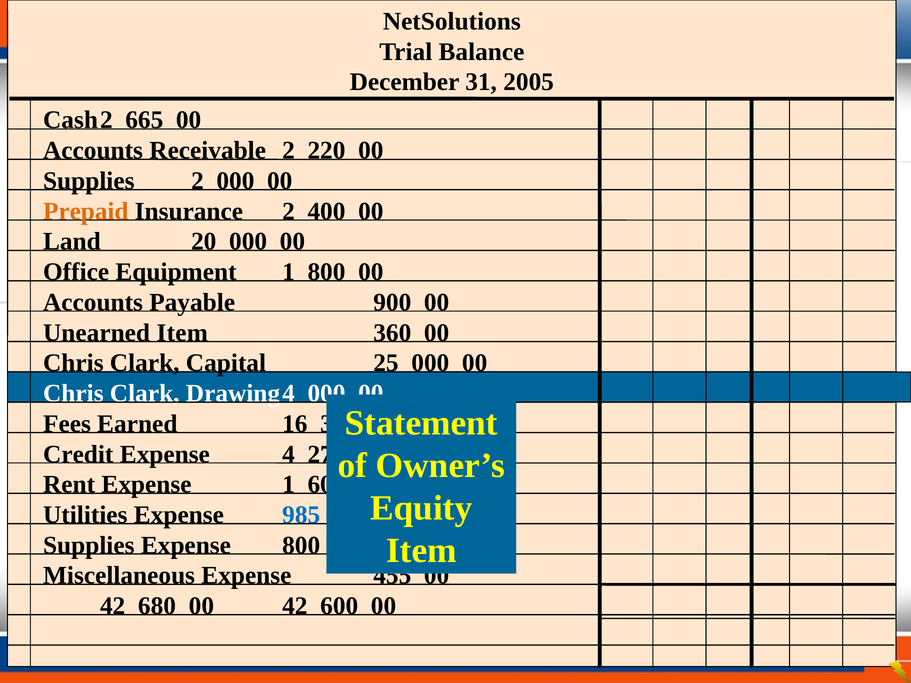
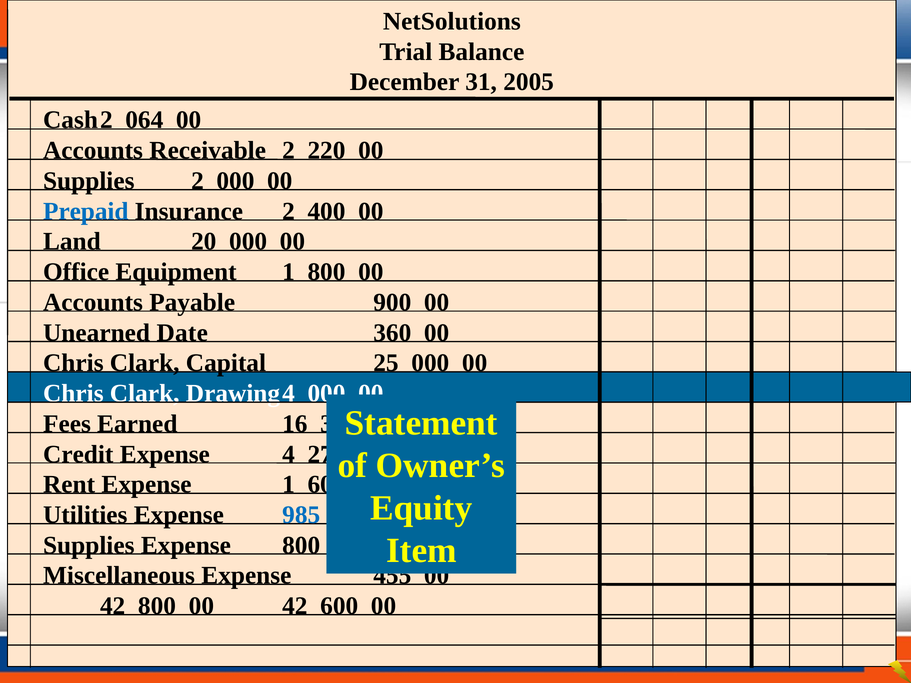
665: 665 -> 064
Prepaid colour: orange -> blue
Unearned Item: Item -> Date
42 680: 680 -> 800
